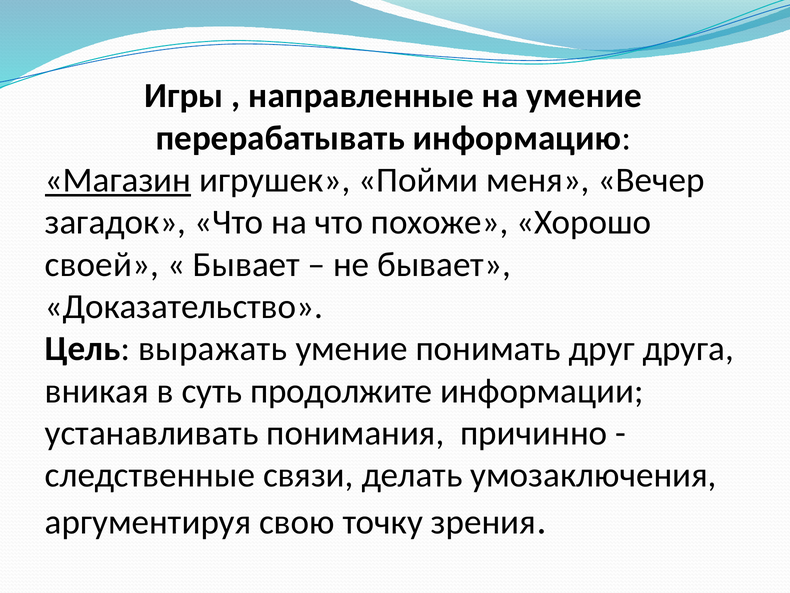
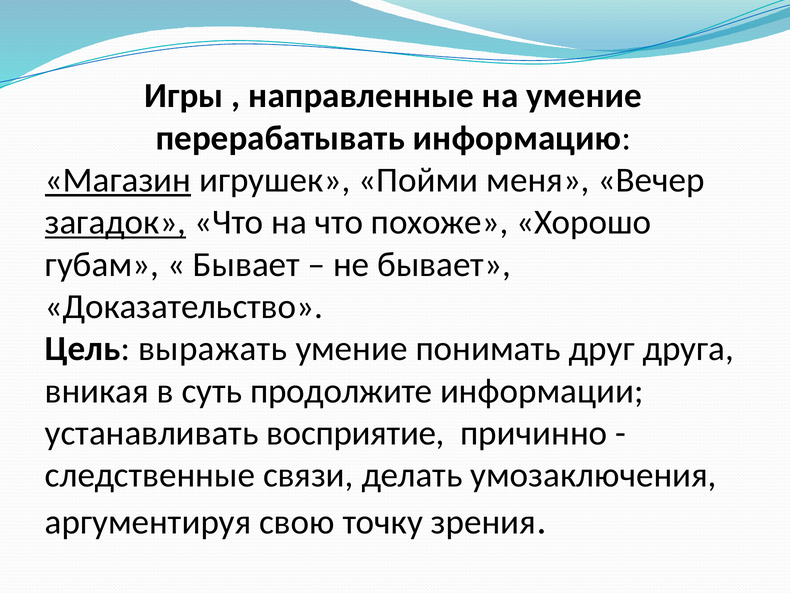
загадок underline: none -> present
своей: своей -> губам
понимания: понимания -> восприятие
